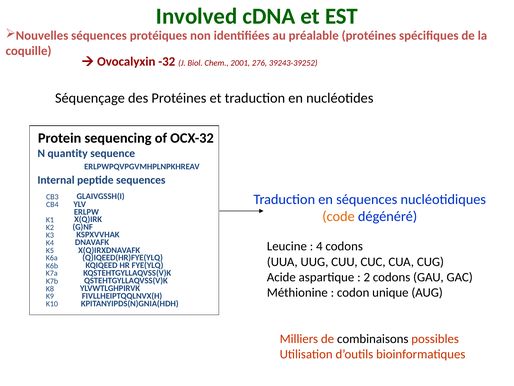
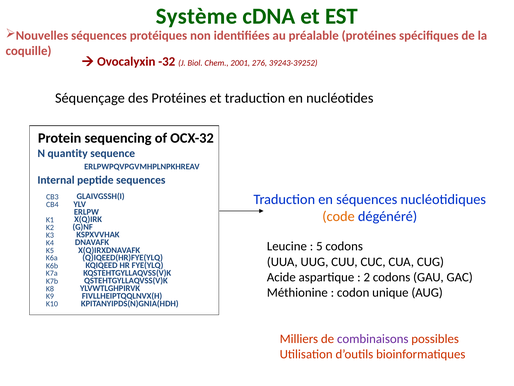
Involved: Involved -> Système
4: 4 -> 5
combinaisons colour: black -> purple
